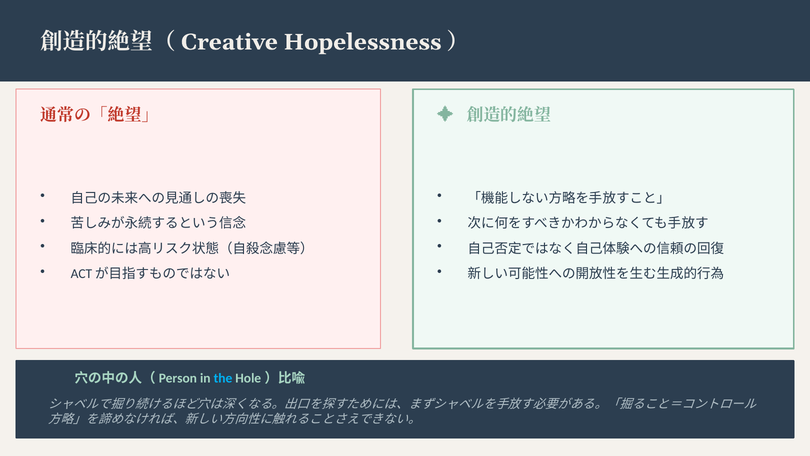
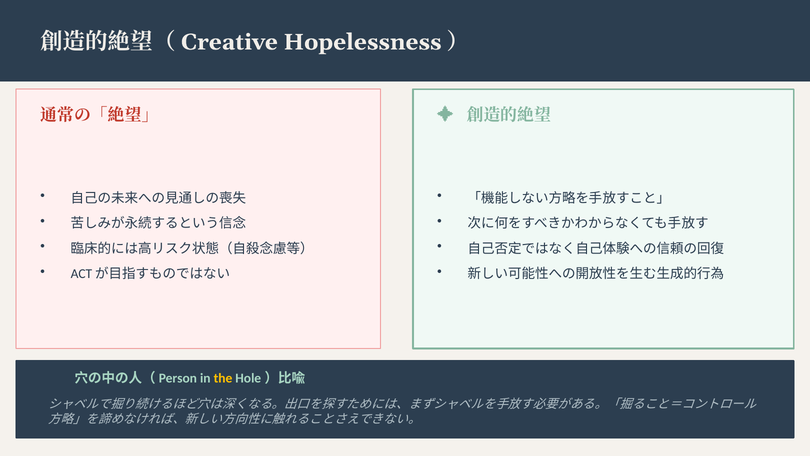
the colour: light blue -> yellow
